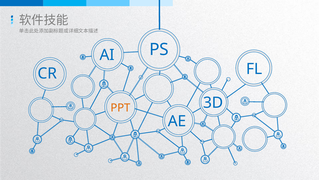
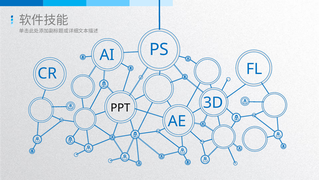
PPT colour: orange -> black
